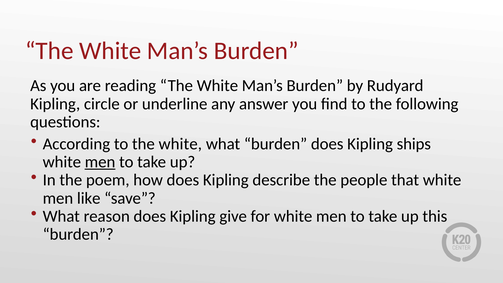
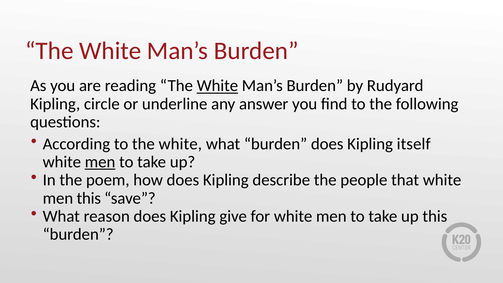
White at (217, 86) underline: none -> present
ships: ships -> itself
men like: like -> this
